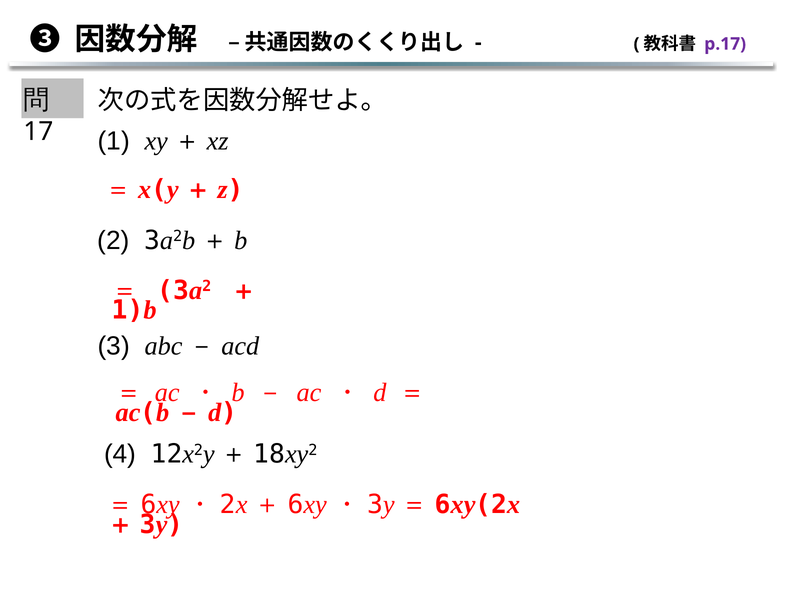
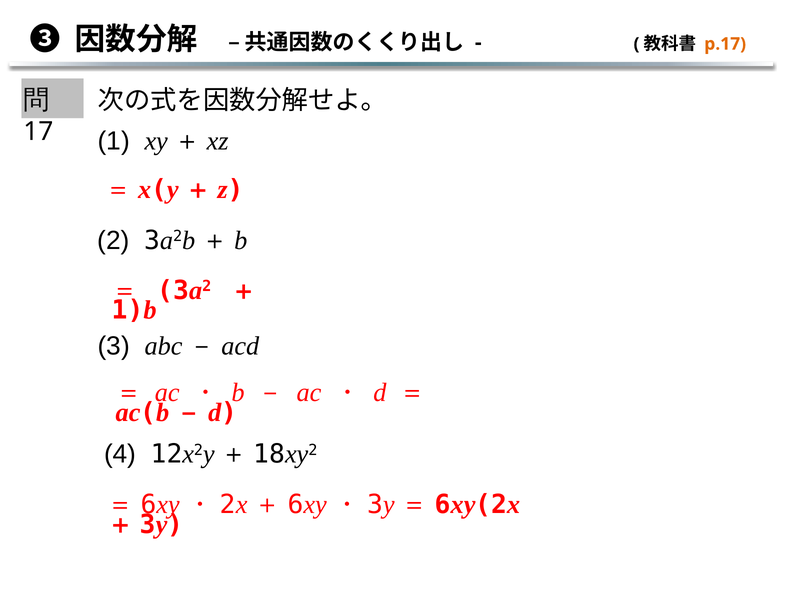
p.17 colour: purple -> orange
